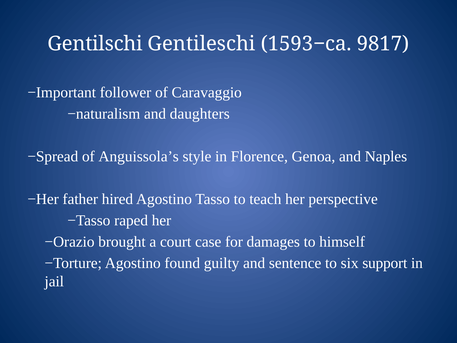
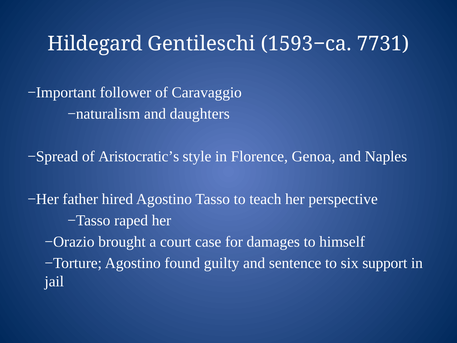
Gentilschi: Gentilschi -> Hildegard
9817: 9817 -> 7731
Anguissola’s: Anguissola’s -> Aristocratic’s
